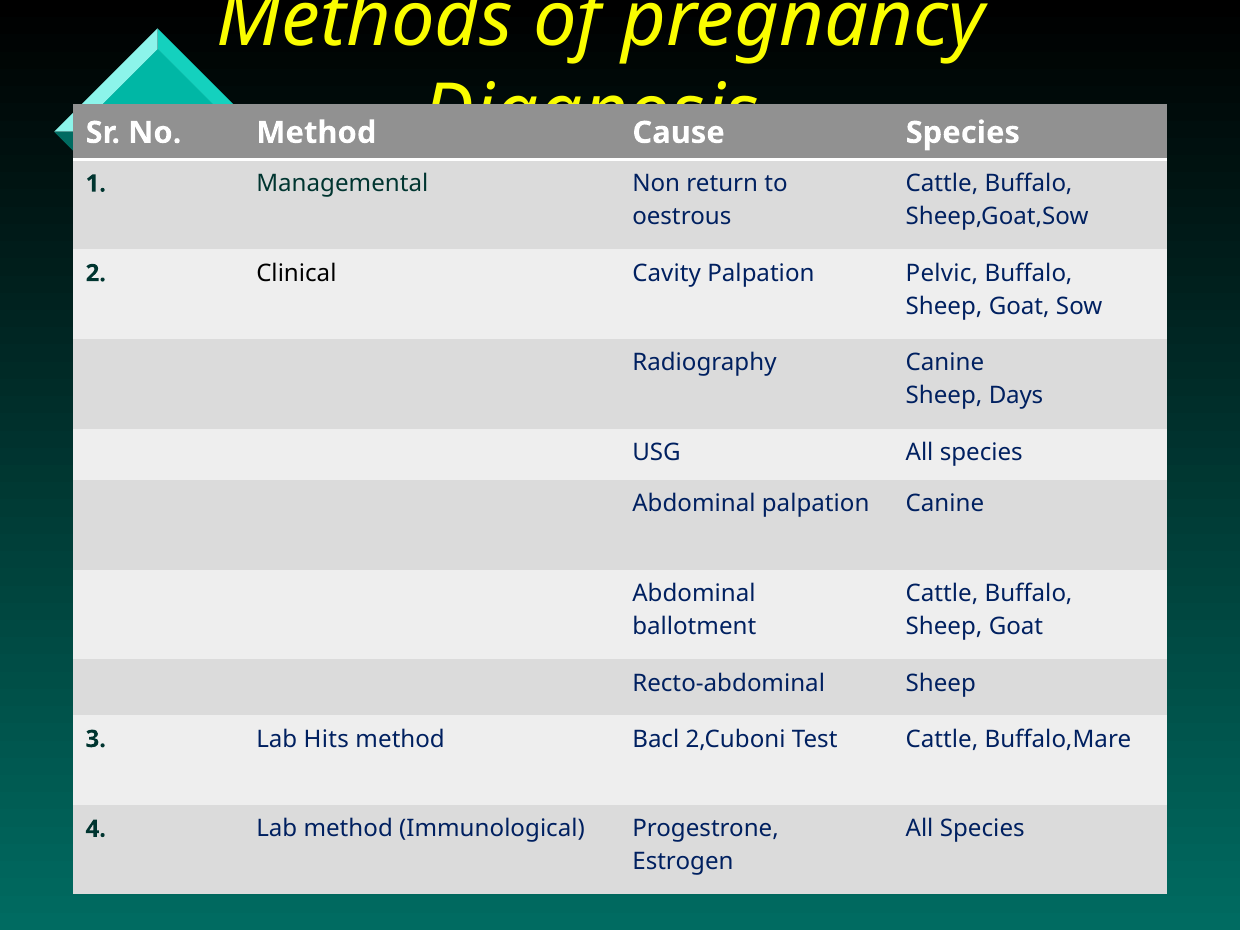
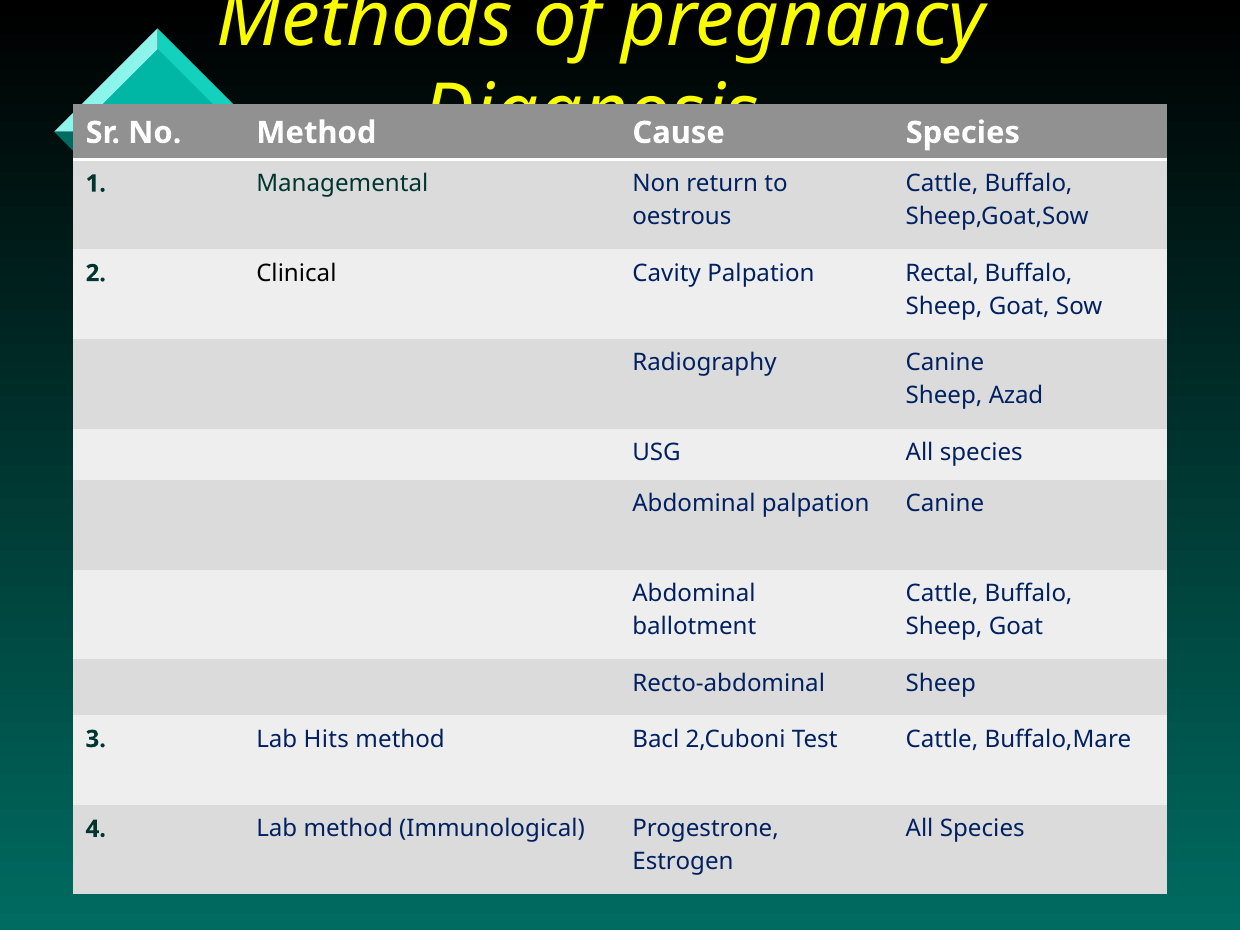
Pelvic: Pelvic -> Rectal
Days: Days -> Azad
